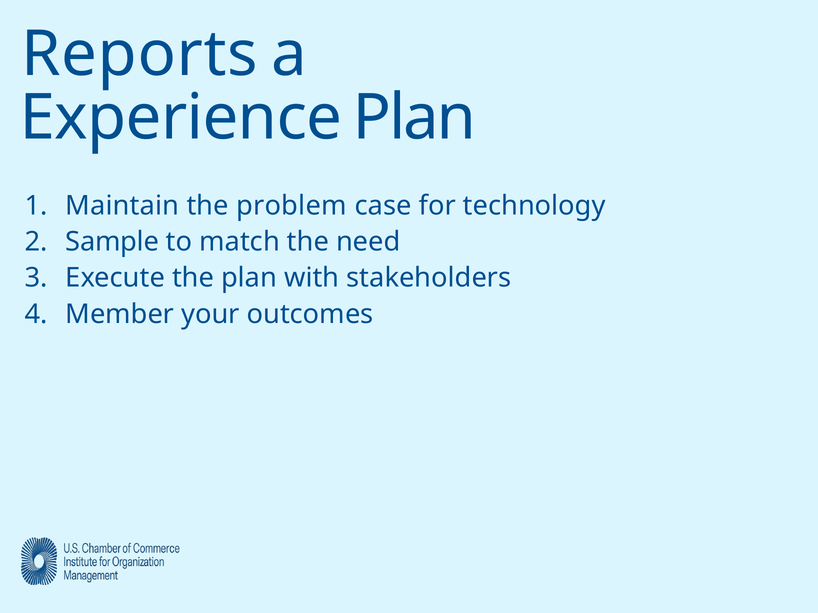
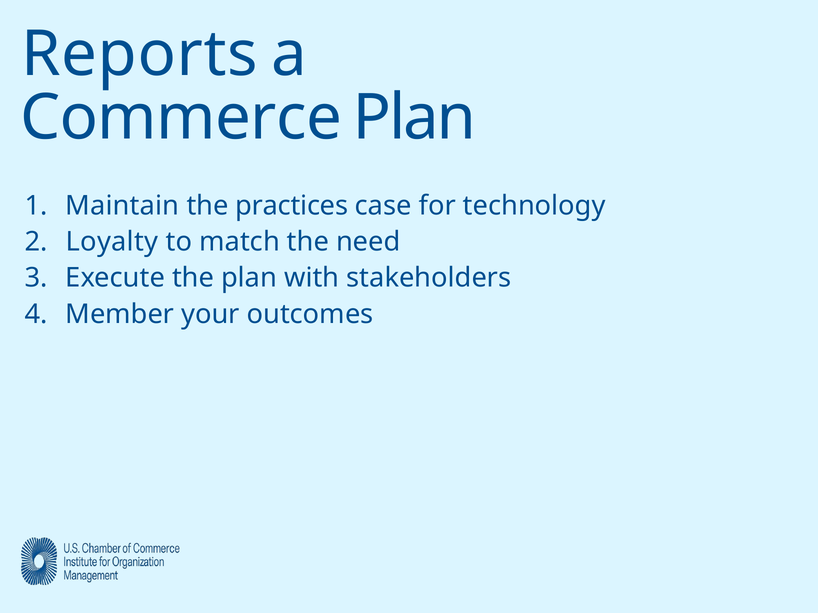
Experience: Experience -> Commerce
problem: problem -> practices
Sample: Sample -> Loyalty
